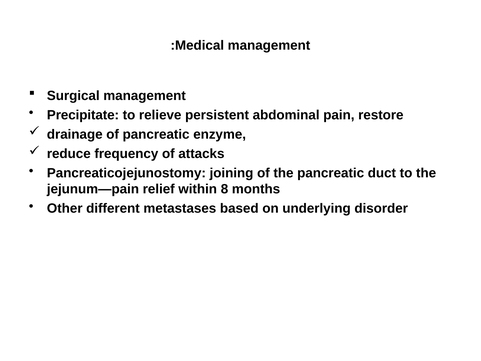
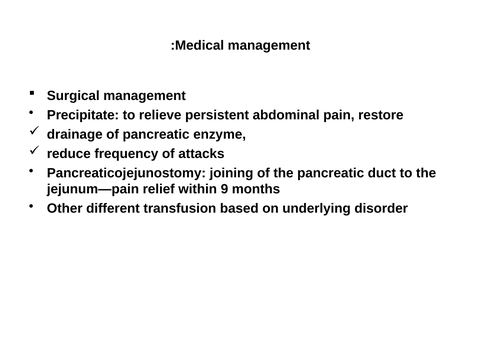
8: 8 -> 9
metastases: metastases -> transfusion
